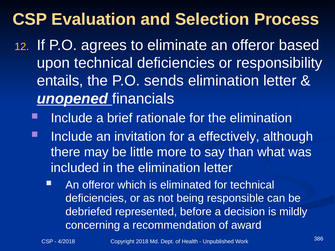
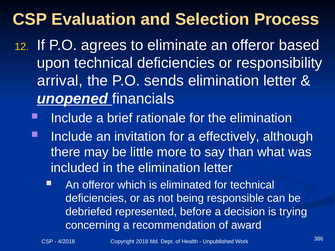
entails: entails -> arrival
mildly: mildly -> trying
